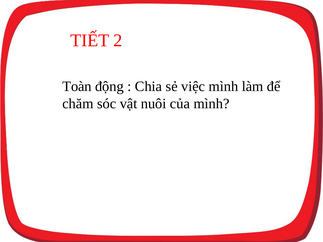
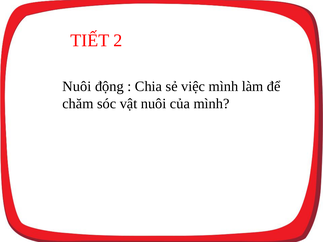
Toàn at (77, 87): Toàn -> Nuôi
